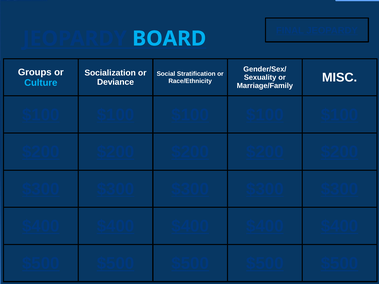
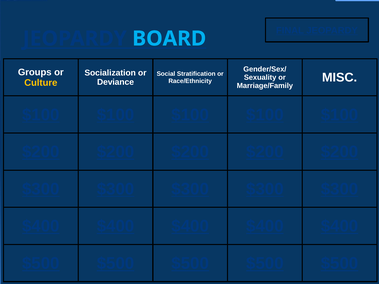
Culture colour: light blue -> yellow
